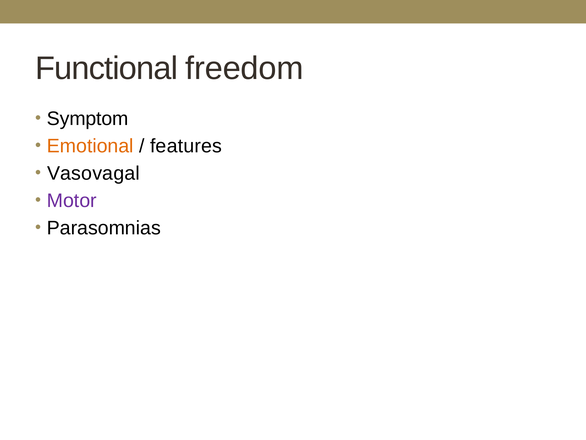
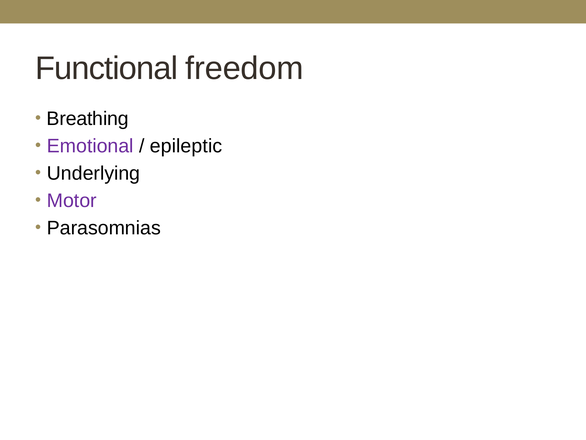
Symptom: Symptom -> Breathing
Emotional colour: orange -> purple
features: features -> epileptic
Vasovagal: Vasovagal -> Underlying
